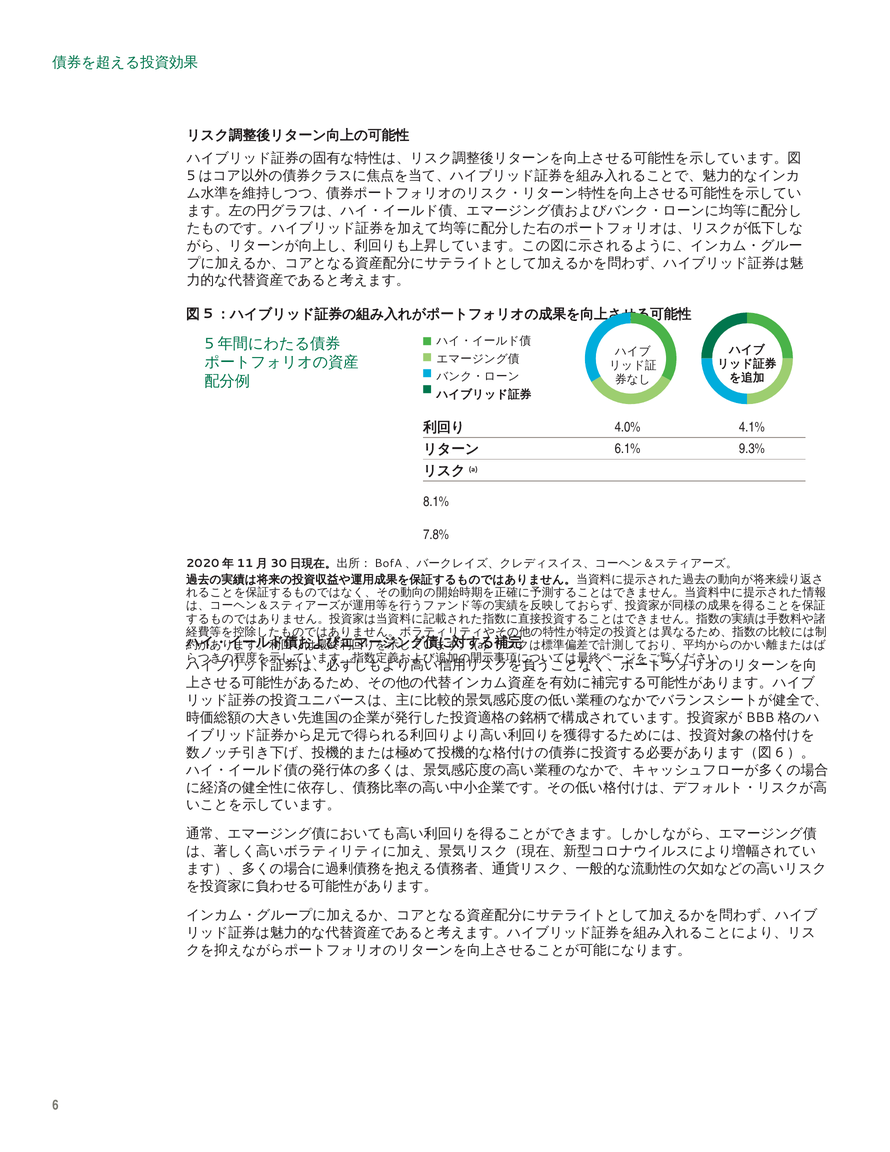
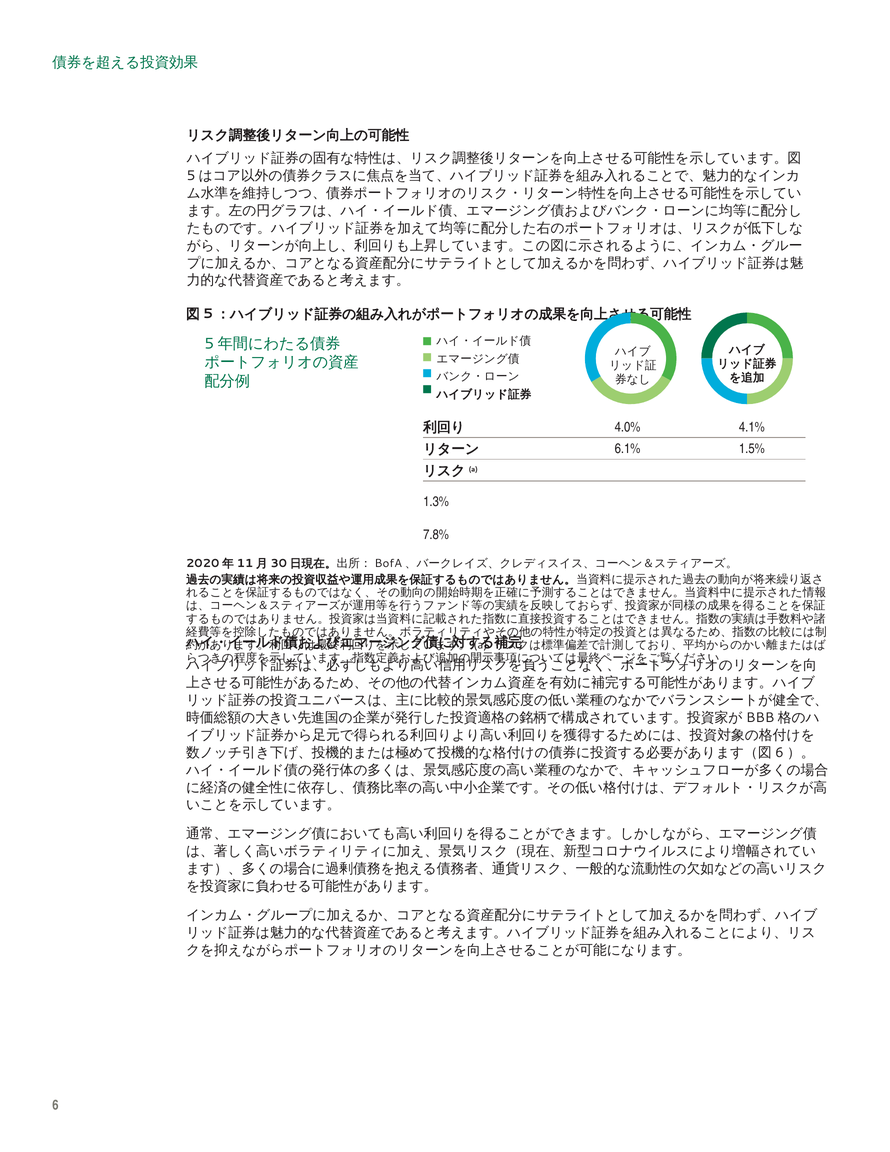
9.3%: 9.3% -> 1.5%
8.1%: 8.1% -> 1.3%
